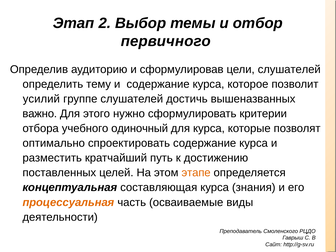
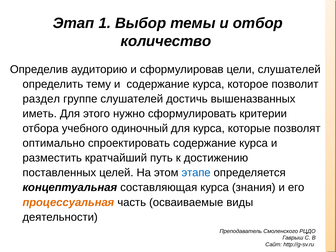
2: 2 -> 1
первичного: первичного -> количество
усилий: усилий -> раздел
важно: важно -> иметь
этапе colour: orange -> blue
